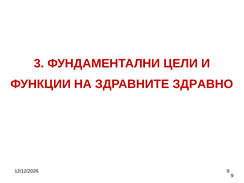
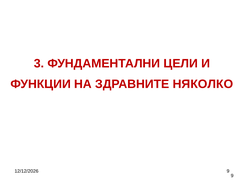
ЗДРАВНО: ЗДРАВНО -> НЯКОЛКО
